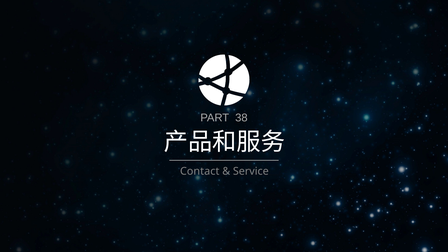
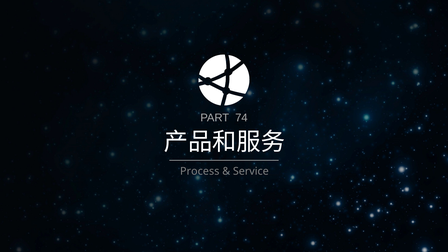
38: 38 -> 74
Contact: Contact -> Process
